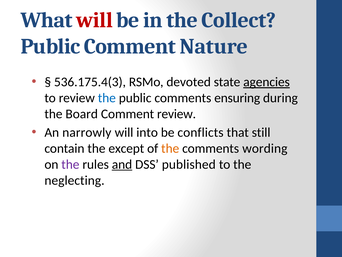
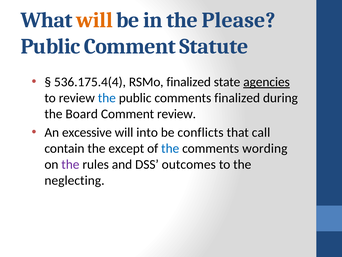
will at (94, 20) colour: red -> orange
Collect: Collect -> Please
Nature: Nature -> Statute
536.175.4(3: 536.175.4(3 -> 536.175.4(4
RSMo devoted: devoted -> finalized
comments ensuring: ensuring -> finalized
narrowly: narrowly -> excessive
still: still -> call
the at (170, 148) colour: orange -> blue
and underline: present -> none
published: published -> outcomes
